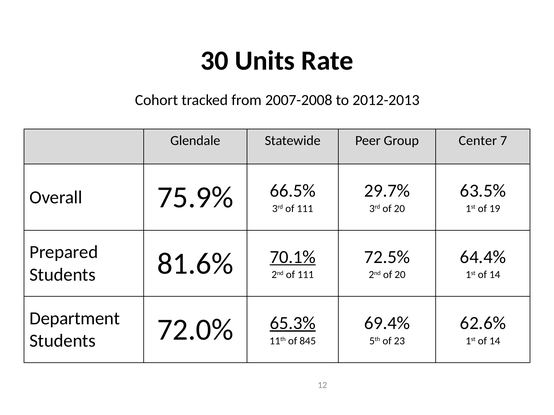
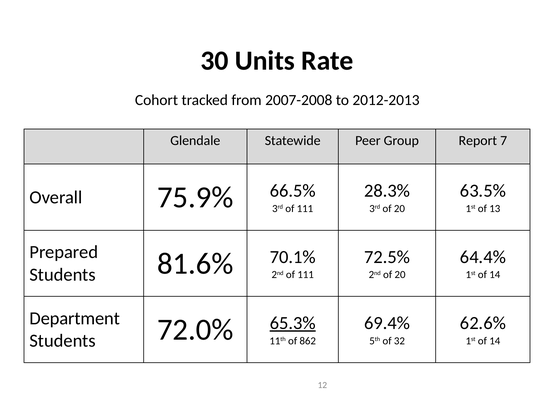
Center: Center -> Report
29.7%: 29.7% -> 28.3%
19: 19 -> 13
70.1% underline: present -> none
845: 845 -> 862
23: 23 -> 32
